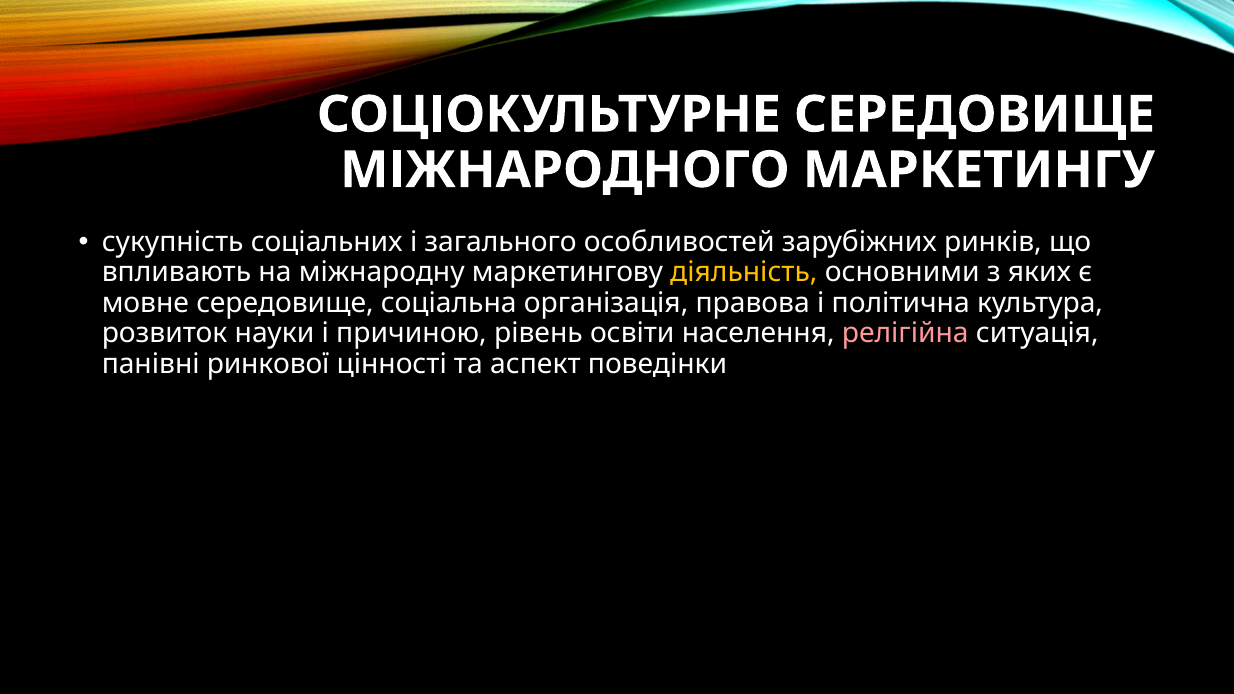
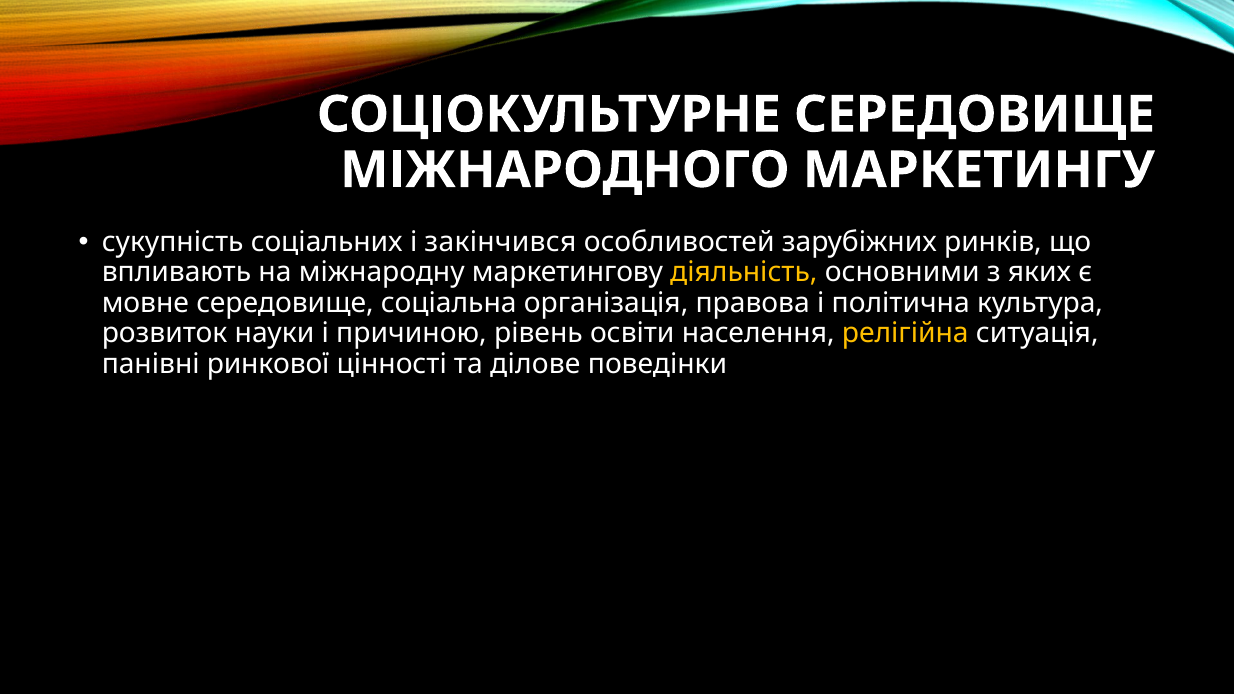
загального: загального -> закінчився
релігійна colour: pink -> yellow
аспект: аспект -> ділове
